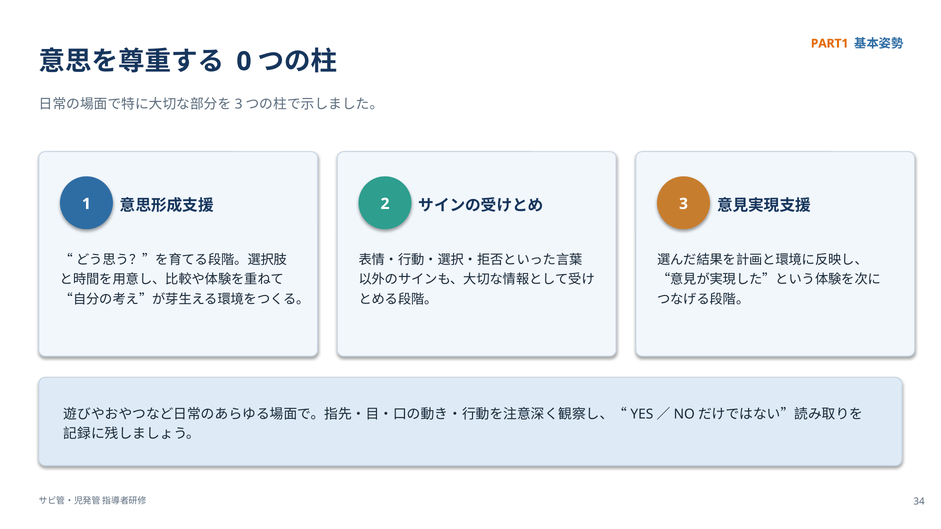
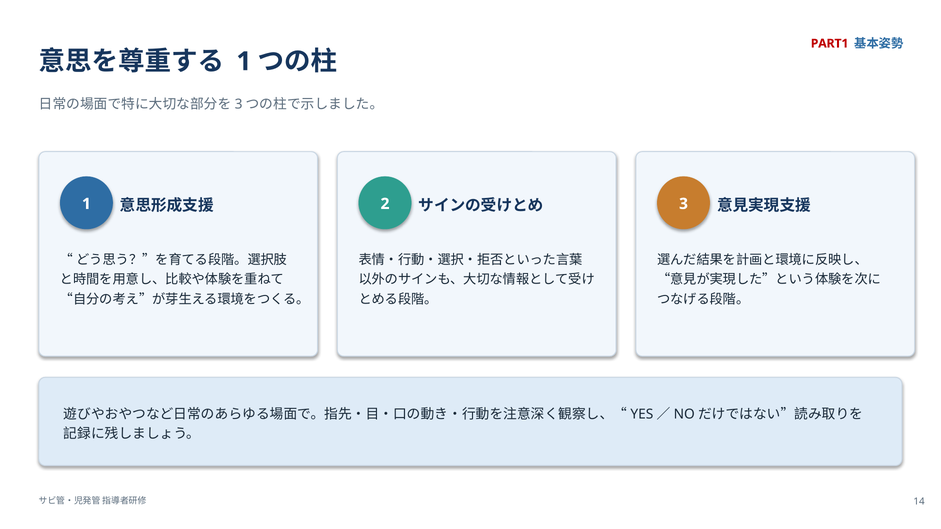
PART1 colour: orange -> red
0 at (244, 61): 0 -> 1
34: 34 -> 14
